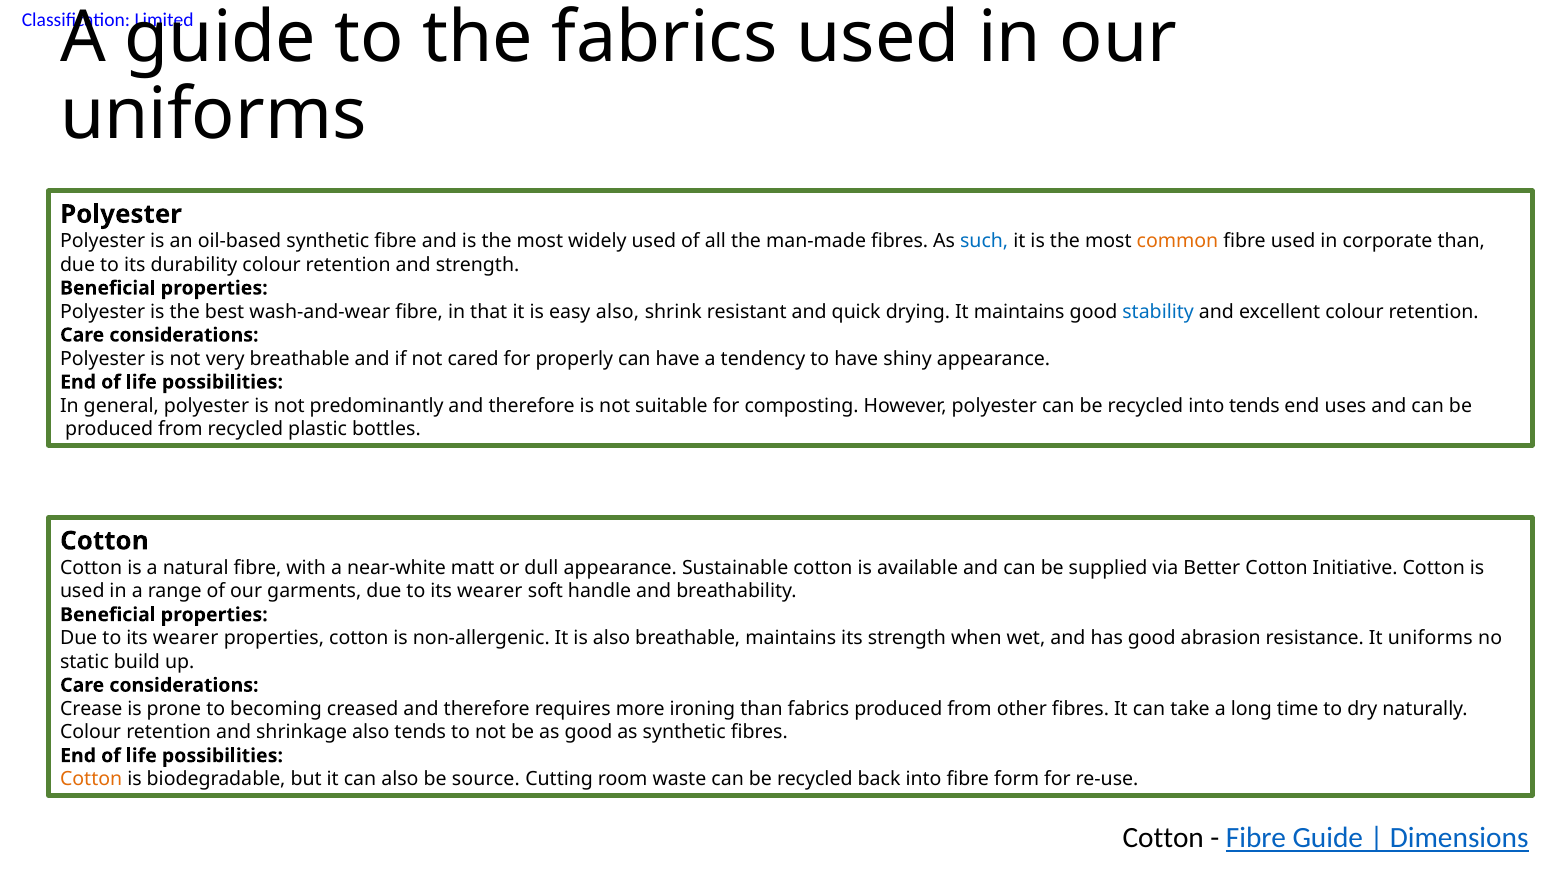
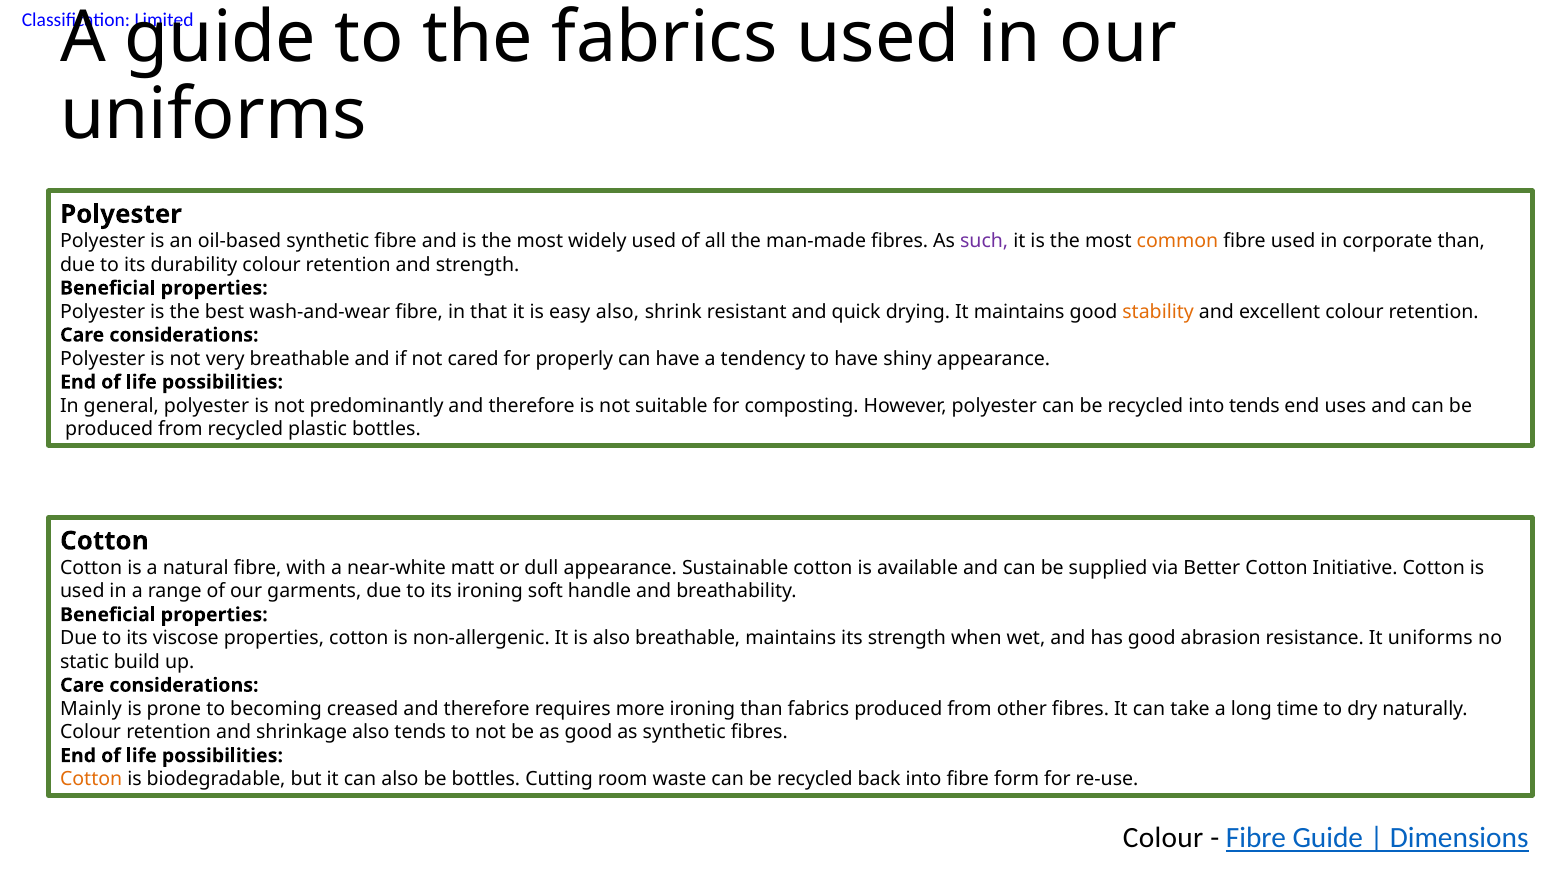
such colour: blue -> purple
stability colour: blue -> orange
wearer at (490, 591): wearer -> ironing
wearer at (186, 638): wearer -> viscose
Crease: Crease -> Mainly
be source: source -> bottles
Cotton at (1163, 838): Cotton -> Colour
